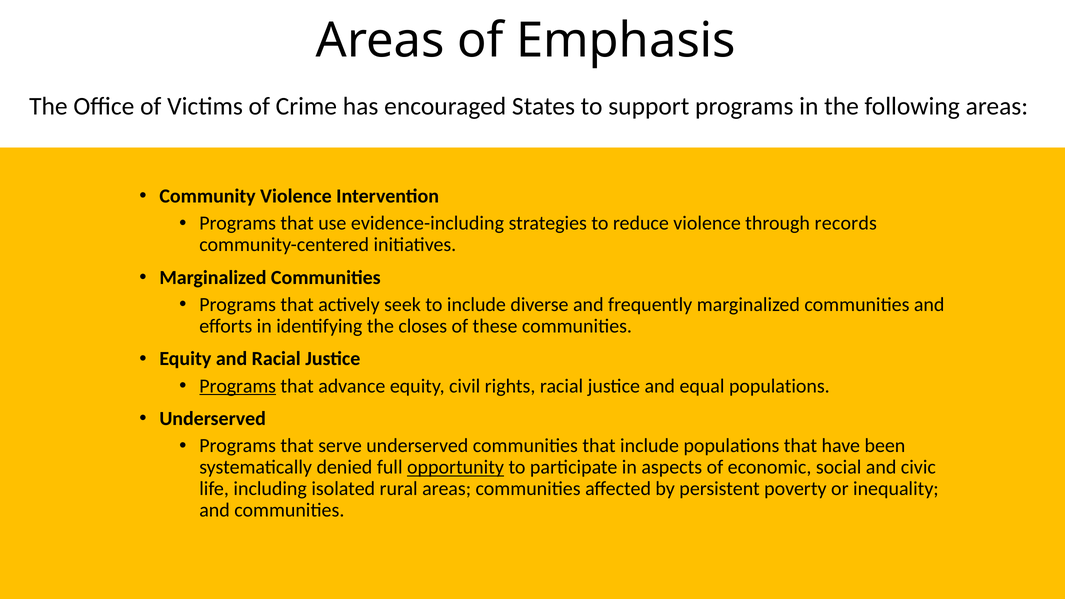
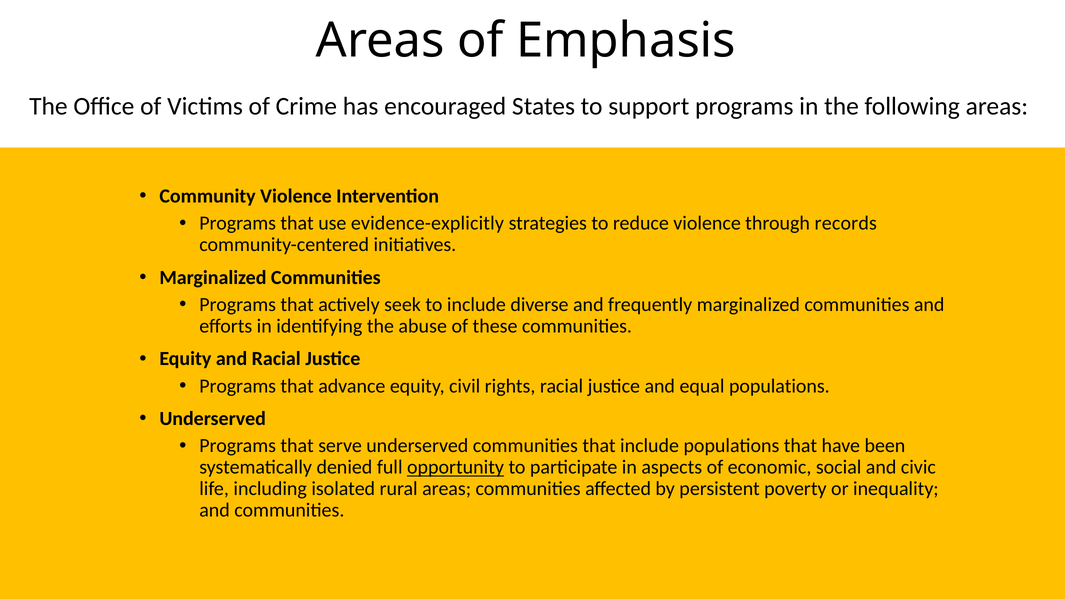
evidence-including: evidence-including -> evidence-explicitly
closes: closes -> abuse
Programs at (238, 386) underline: present -> none
